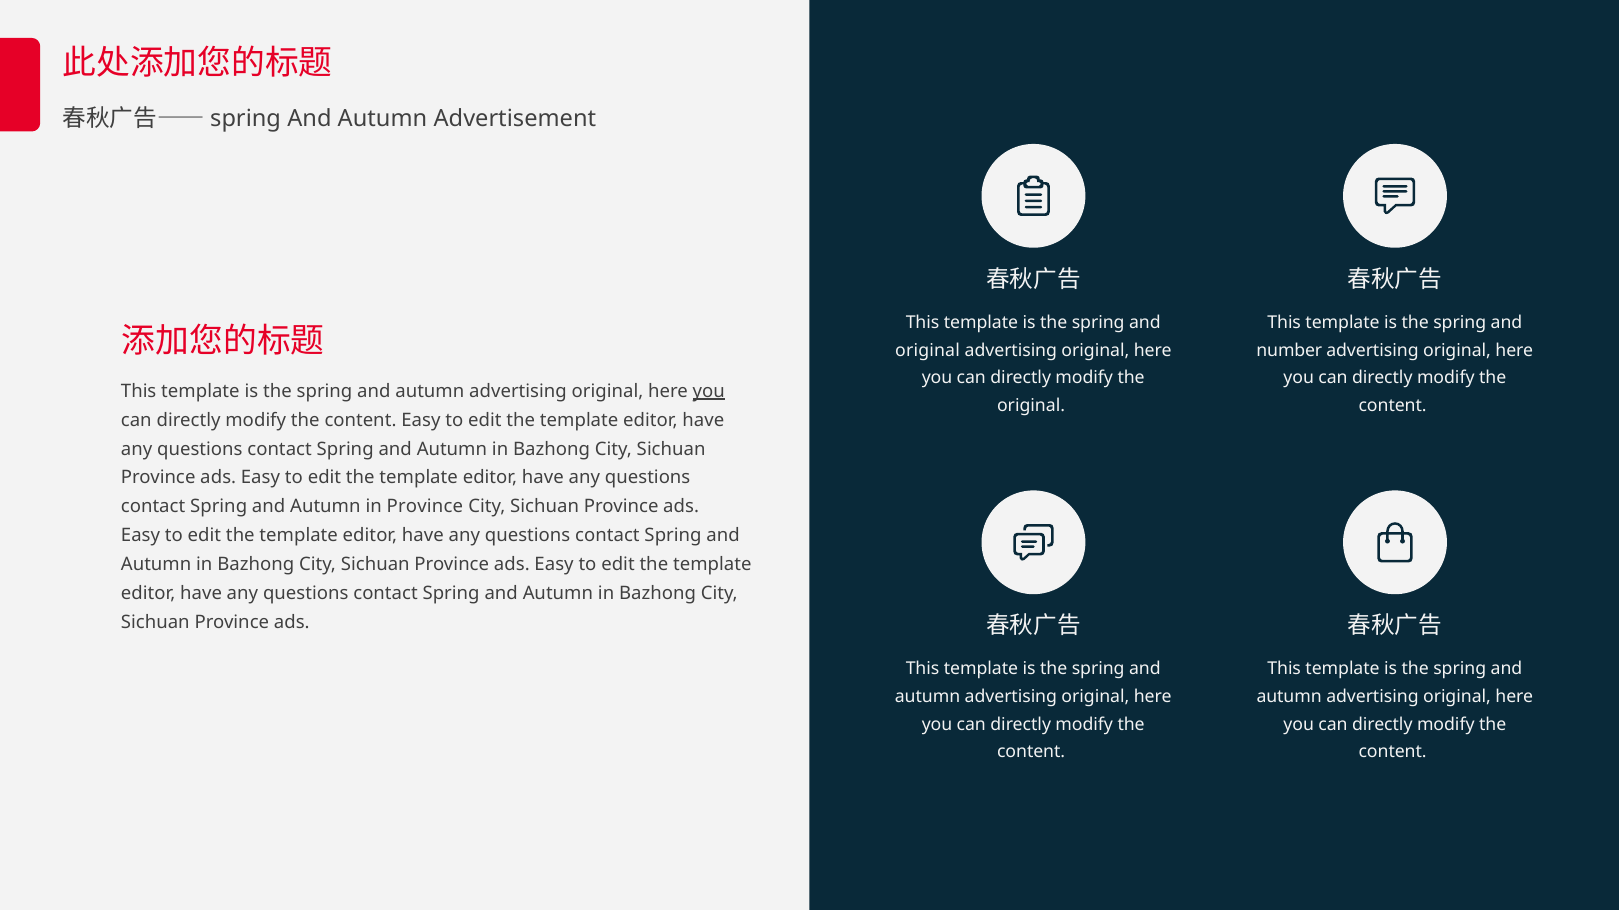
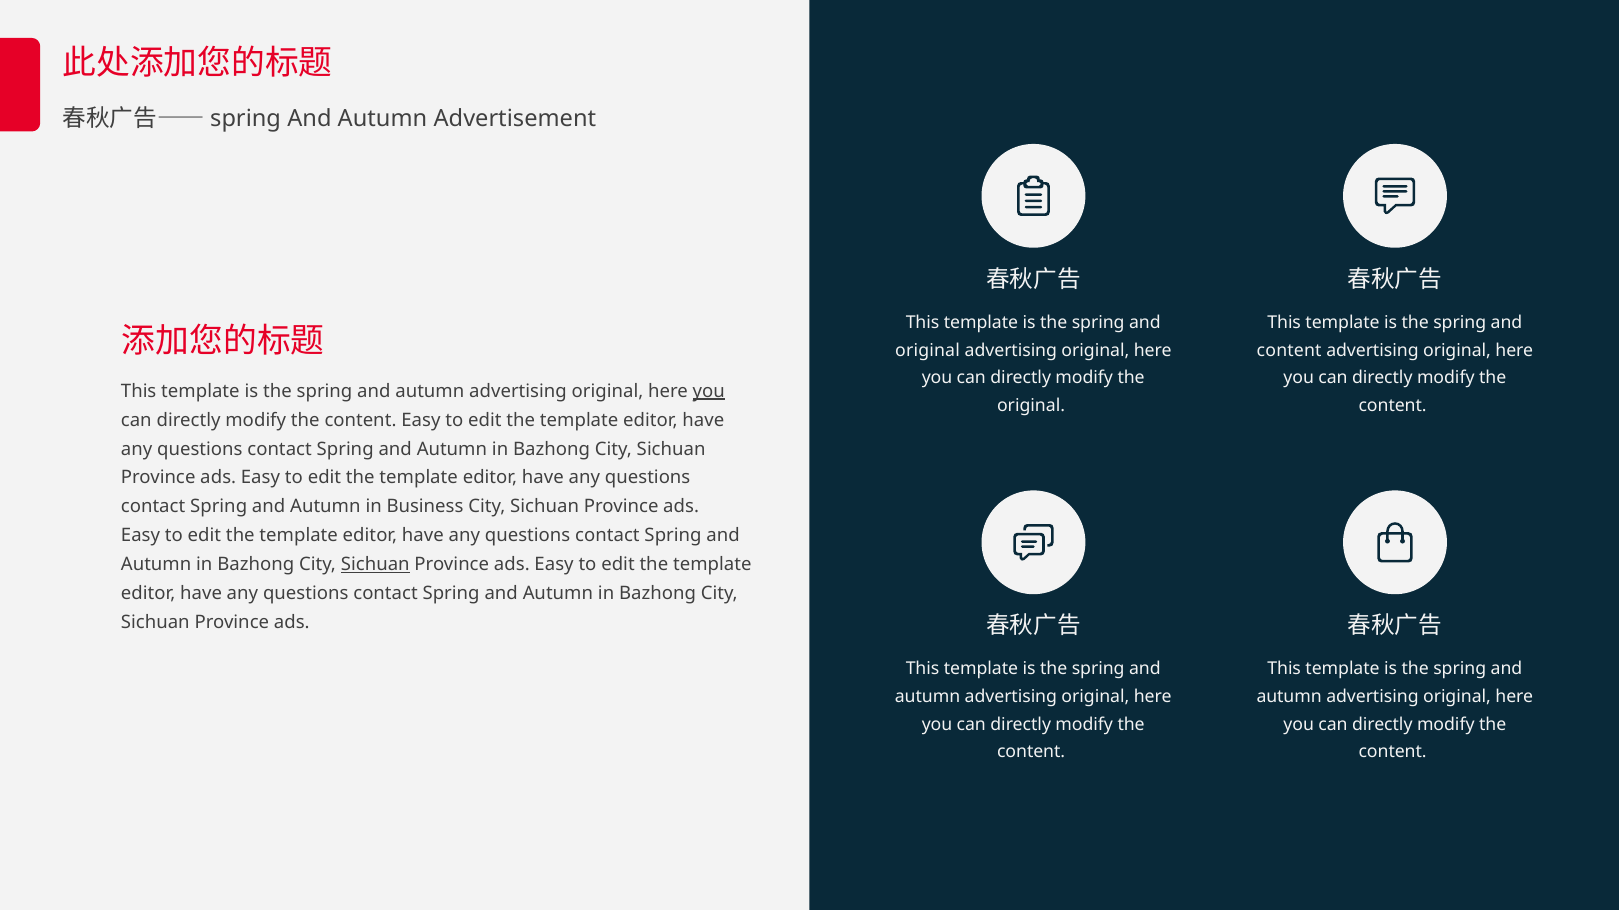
number at (1289, 350): number -> content
in Province: Province -> Business
Sichuan at (375, 565) underline: none -> present
